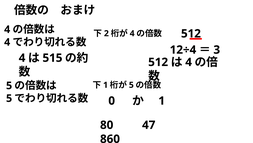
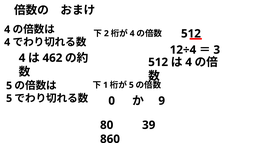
515: 515 -> 462
1 at (162, 100): 1 -> 9
47: 47 -> 39
